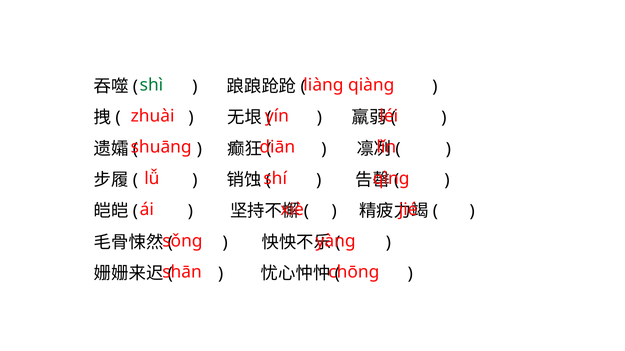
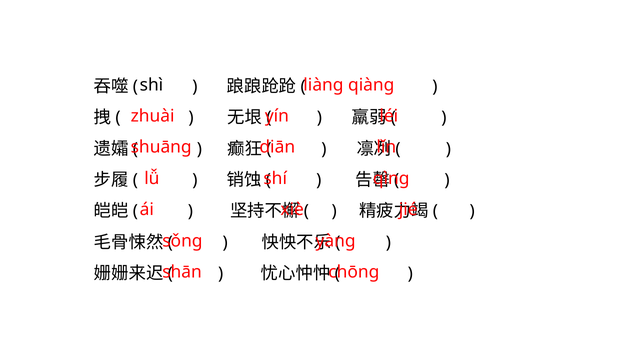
shì colour: green -> black
